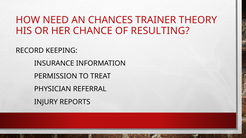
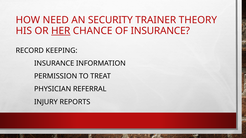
CHANCES: CHANCES -> SECURITY
HER underline: none -> present
OF RESULTING: RESULTING -> INSURANCE
